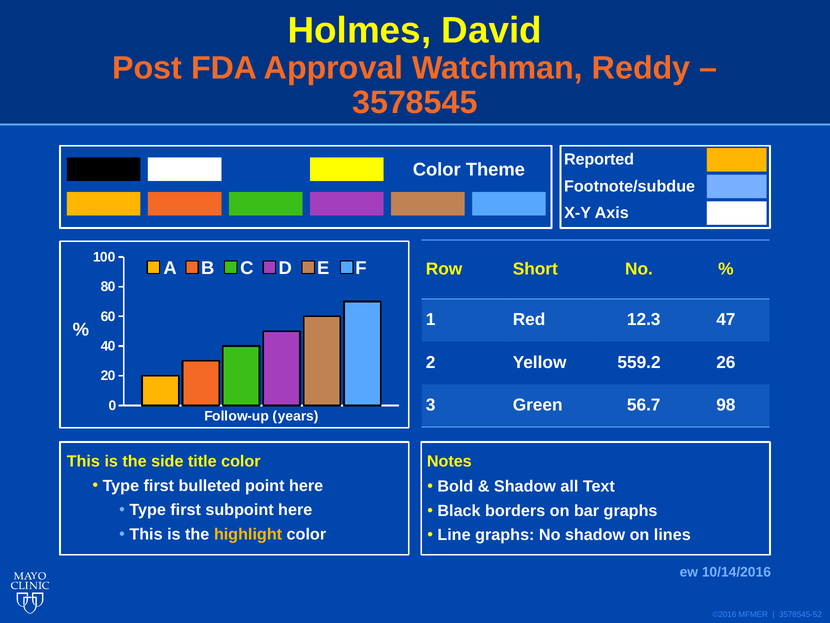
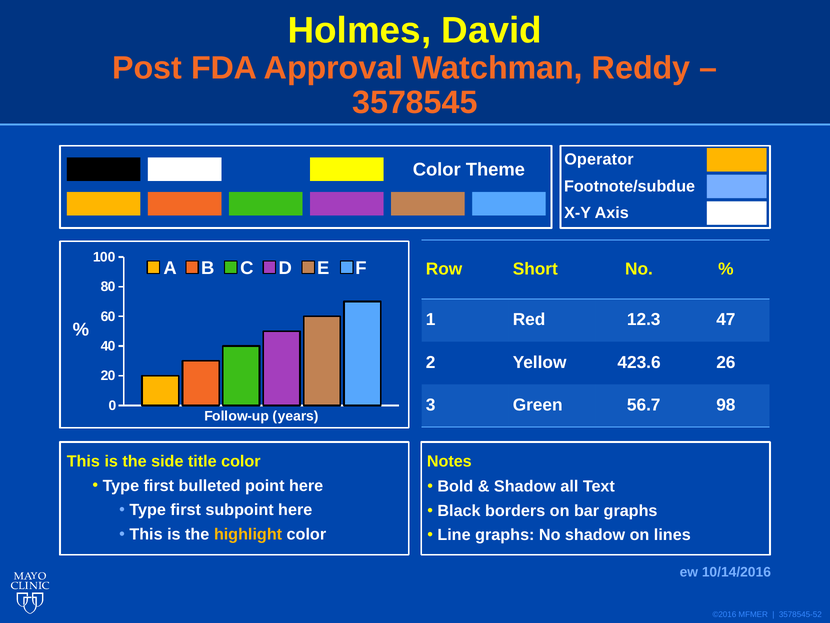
Reported: Reported -> Operator
559.2: 559.2 -> 423.6
